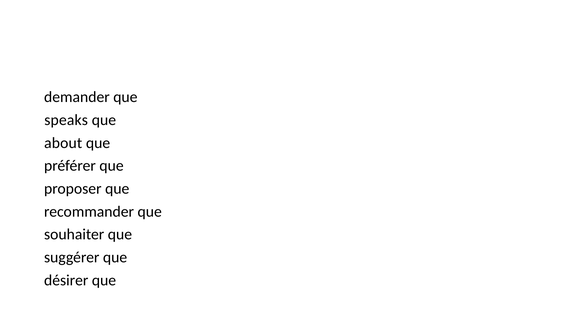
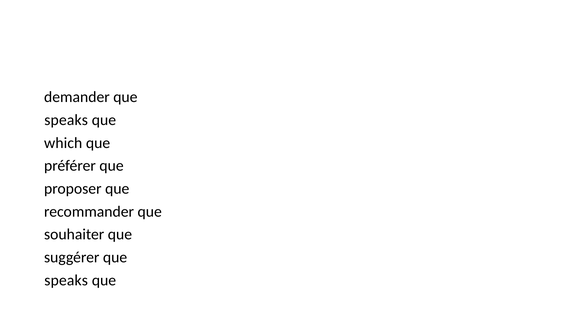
about: about -> which
désirer at (66, 280): désirer -> speaks
